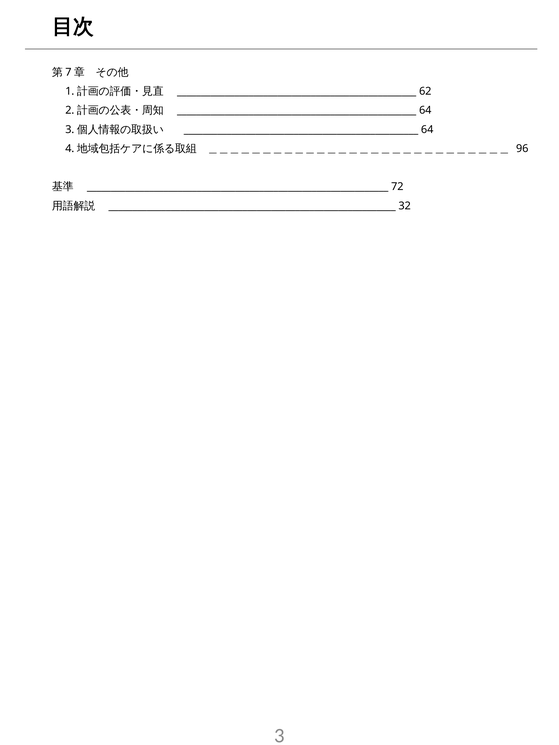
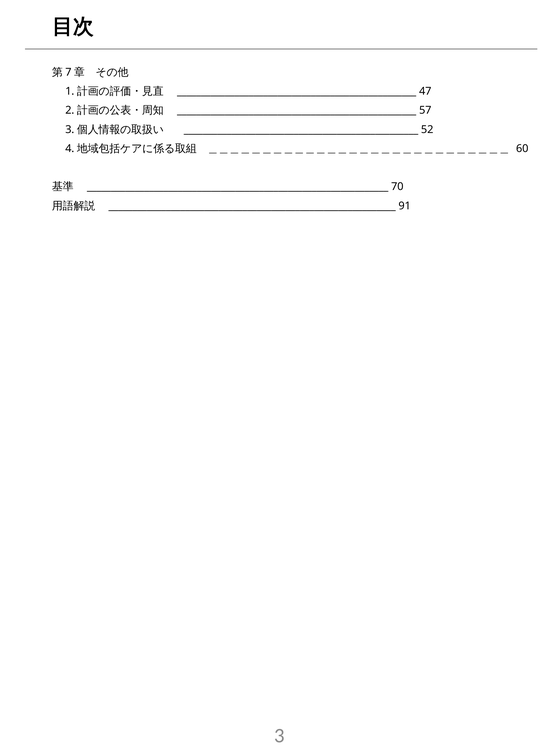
62: 62 -> 47
64 at (425, 110): 64 -> 57
64 at (427, 130): 64 -> 52
96: 96 -> 60
72: 72 -> 70
32: 32 -> 91
